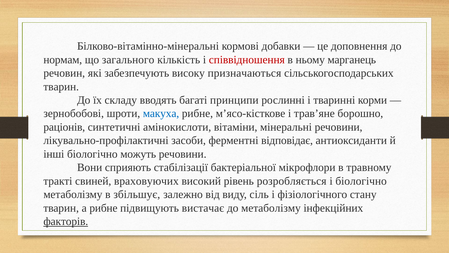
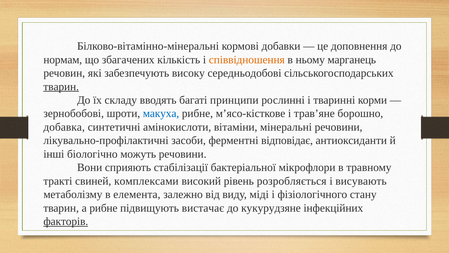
загального: загального -> збагачених
співвідношення colour: red -> orange
призначаються: призначаються -> середньодобові
тварин at (61, 86) underline: none -> present
раціонів: раціонів -> добавка
враховуючих: враховуючих -> комплексами
і біологічно: біологічно -> висувають
збільшує: збільшує -> елемента
сіль: сіль -> міді
до метаболізму: метаболізму -> кукурудзяне
